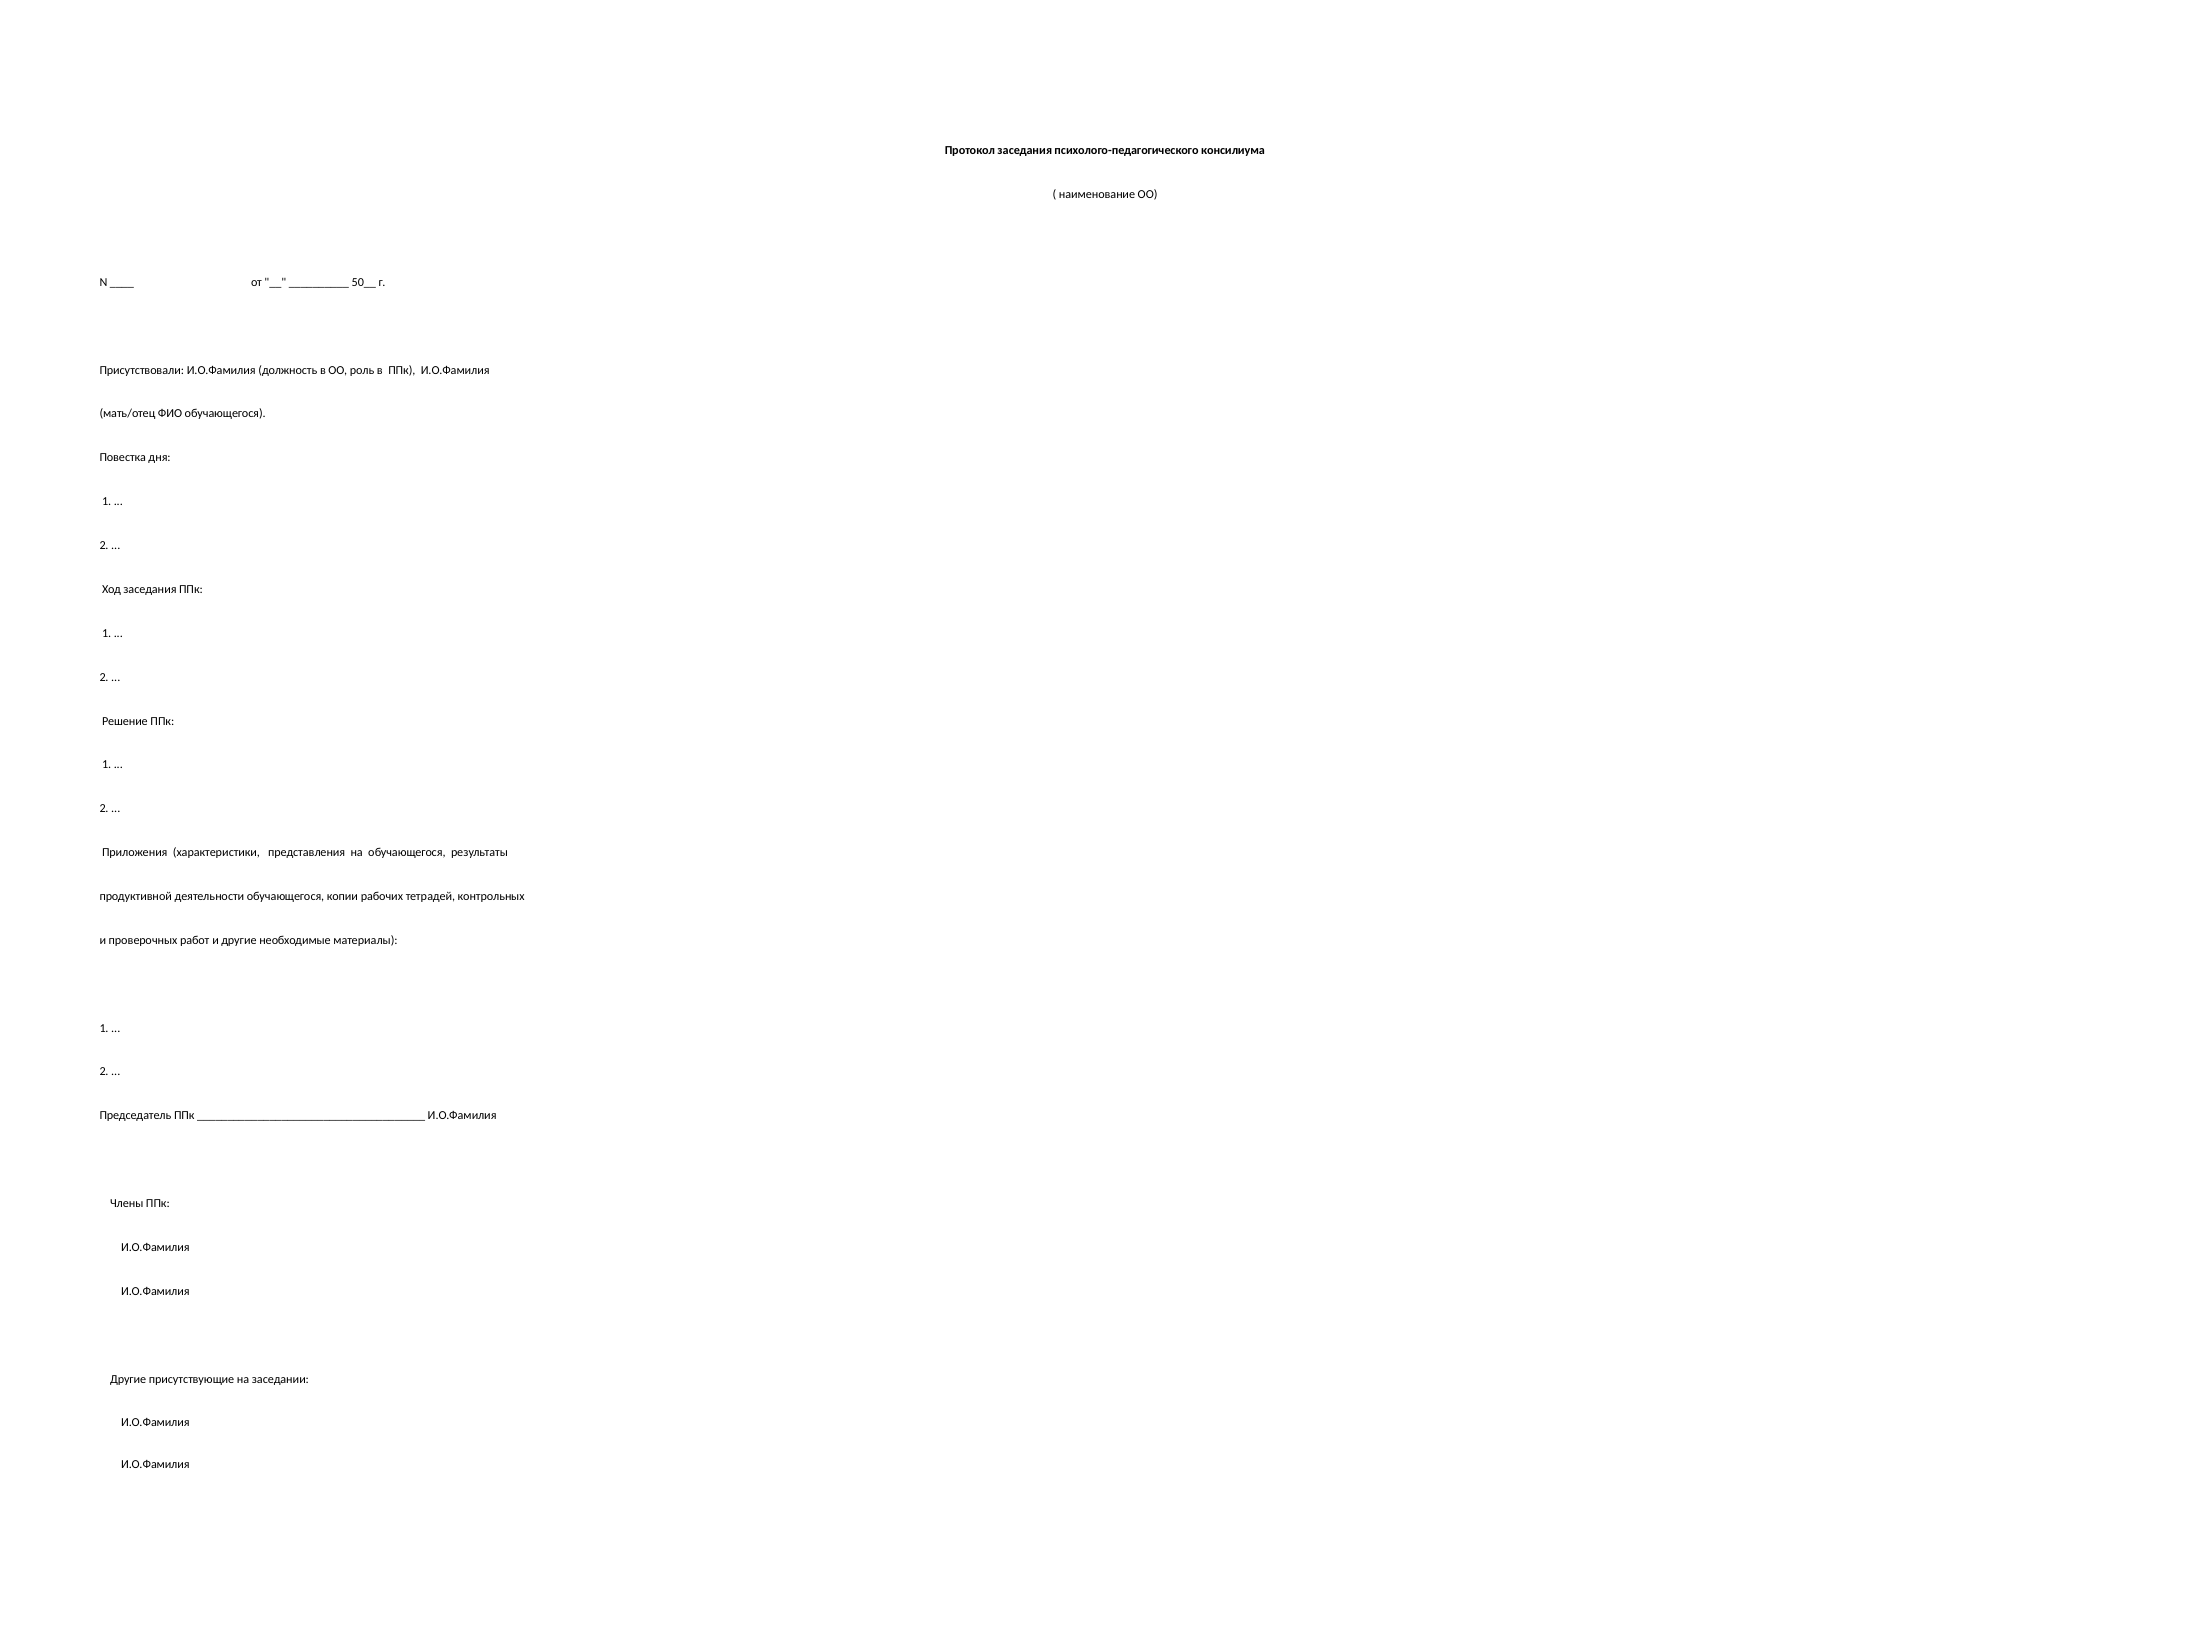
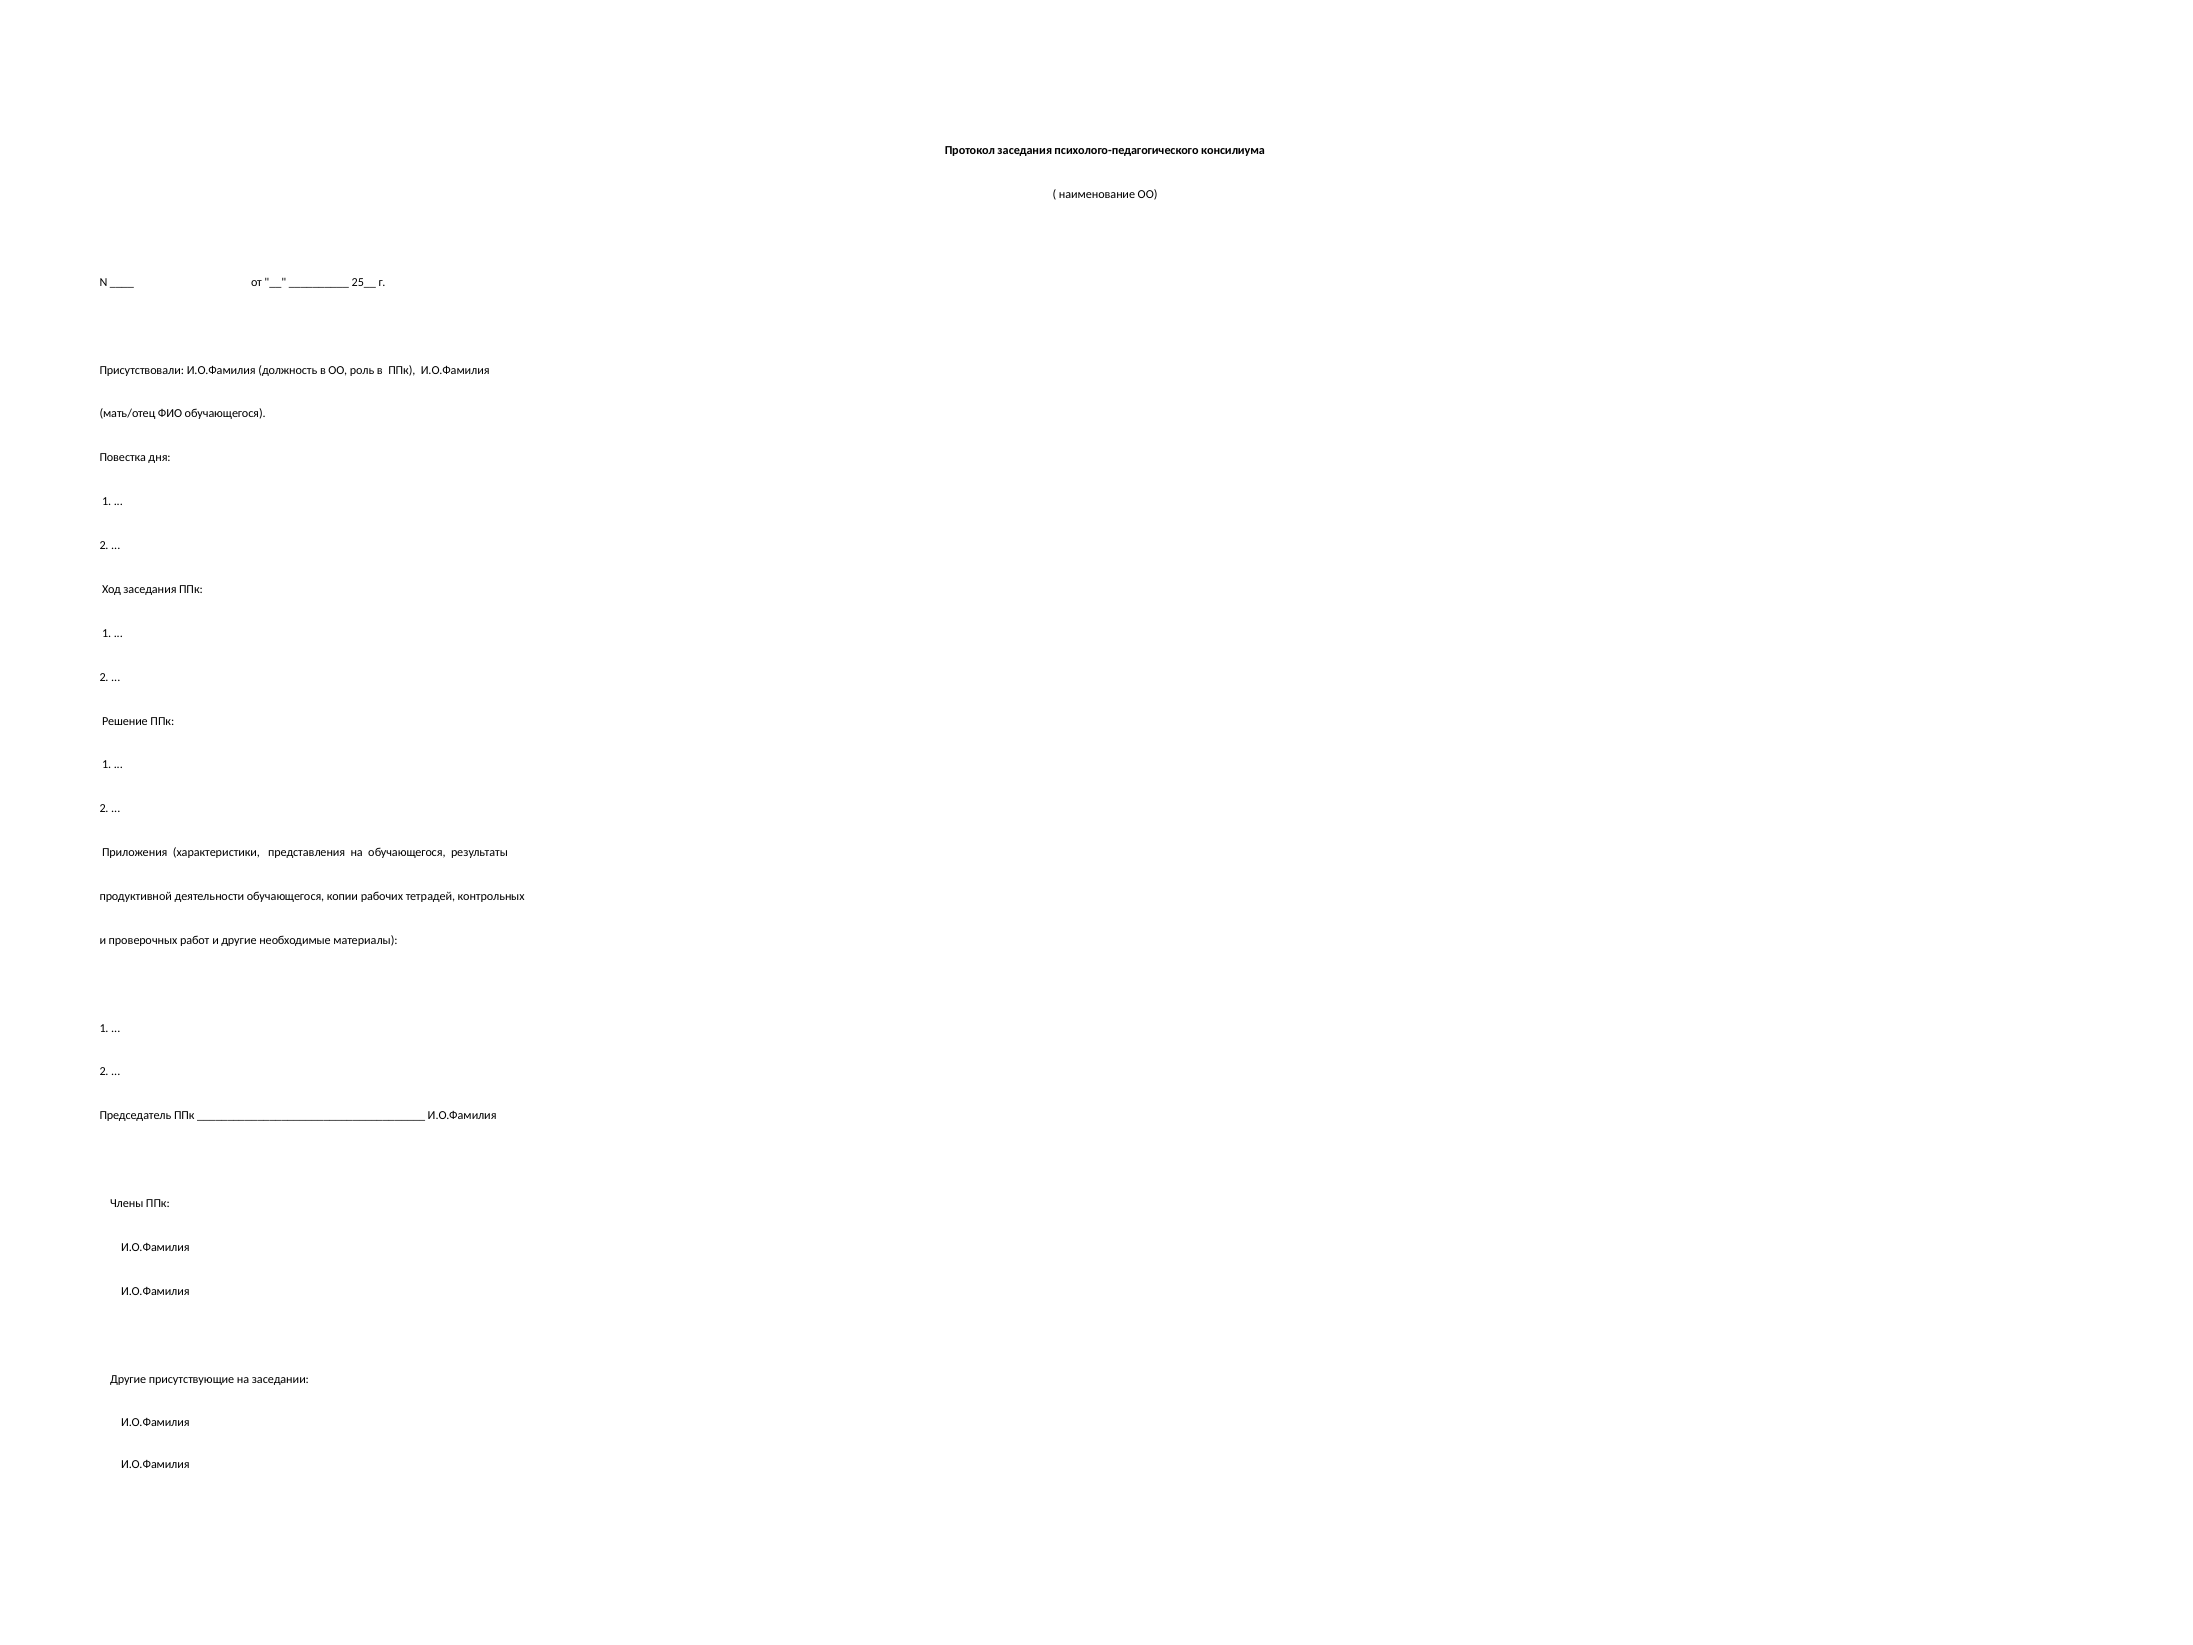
50__: 50__ -> 25__
